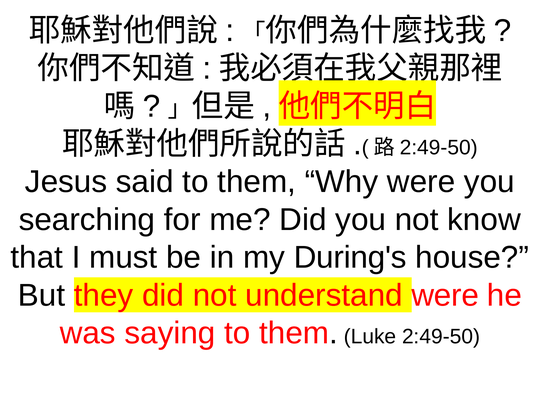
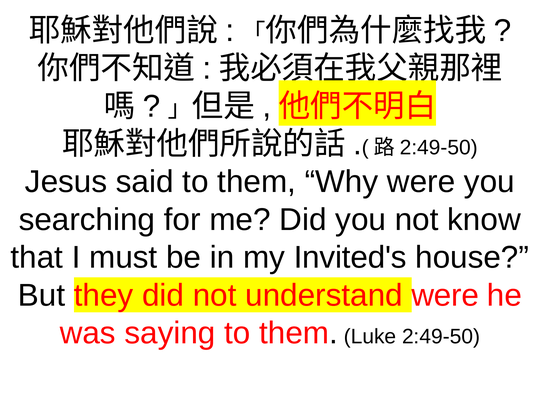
During's: During's -> Invited's
